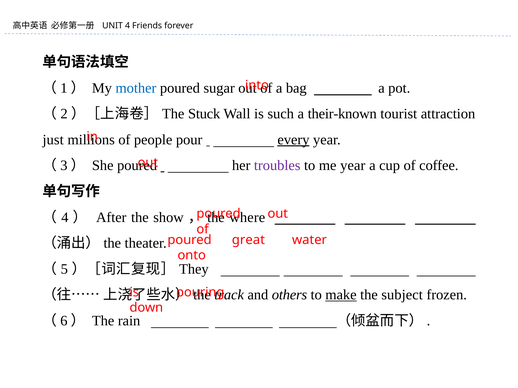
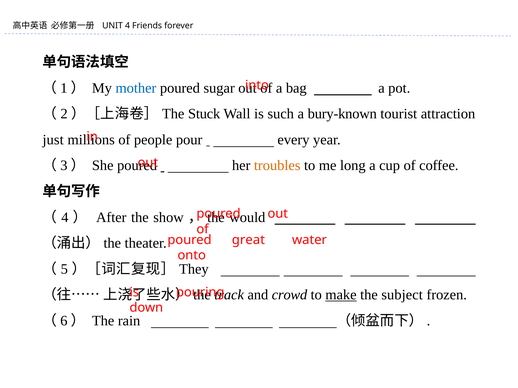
their-known: their-known -> bury-known
every underline: present -> none
troubles colour: purple -> orange
me year: year -> long
where: where -> would
others: others -> crowd
